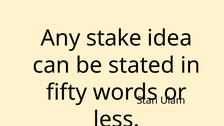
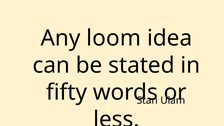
stake: stake -> loom
